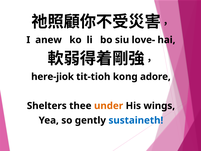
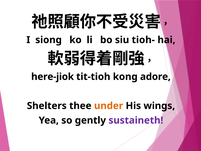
anew: anew -> siong
love-: love- -> tioh-
sustaineth colour: blue -> purple
